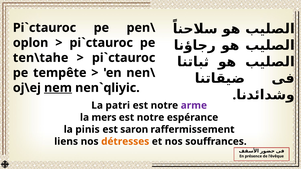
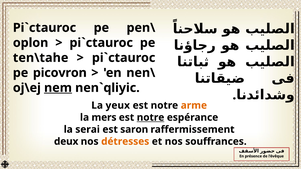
tempête: tempête -> picovron
patri: patri -> yeux
arme colour: purple -> orange
notre at (151, 118) underline: none -> present
pinis: pinis -> serai
liens: liens -> deux
